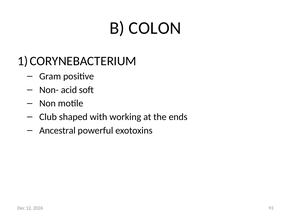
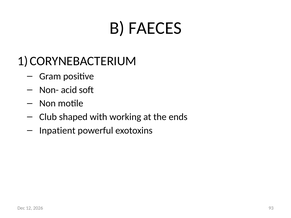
COLON: COLON -> FAECES
Ancestral: Ancestral -> Inpatient
